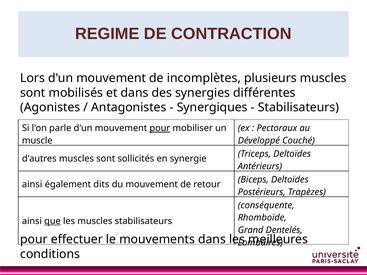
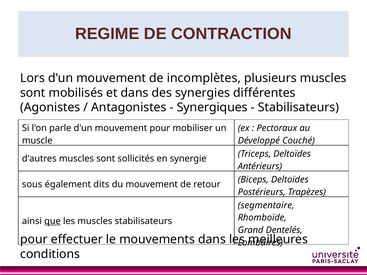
pour at (160, 128) underline: present -> none
ainsi at (32, 185): ainsi -> sous
conséquente: conséquente -> segmentaire
